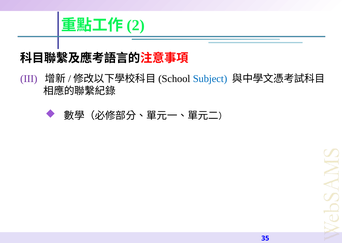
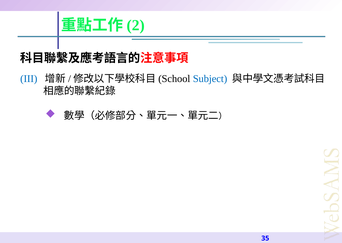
III colour: purple -> blue
